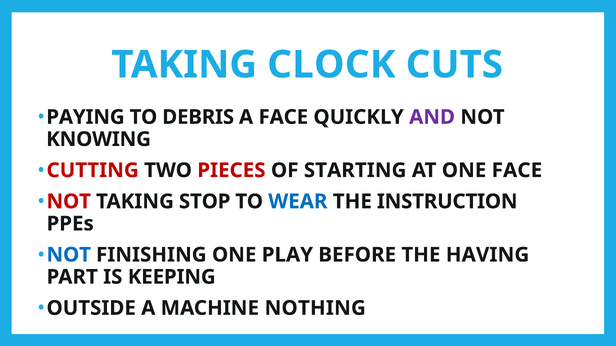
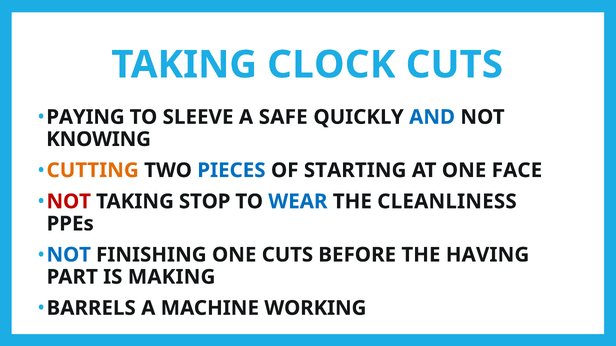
DEBRIS: DEBRIS -> SLEEVE
A FACE: FACE -> SAFE
AND colour: purple -> blue
CUTTING colour: red -> orange
PIECES colour: red -> blue
INSTRUCTION: INSTRUCTION -> CLEANLINESS
ONE PLAY: PLAY -> CUTS
KEEPING: KEEPING -> MAKING
OUTSIDE: OUTSIDE -> BARRELS
NOTHING: NOTHING -> WORKING
